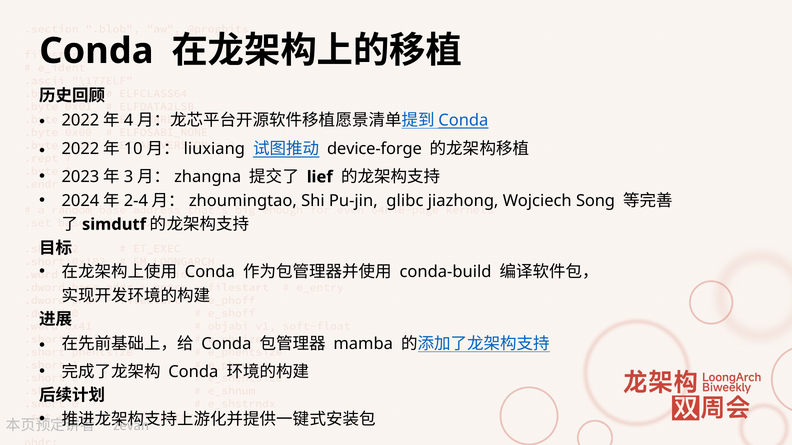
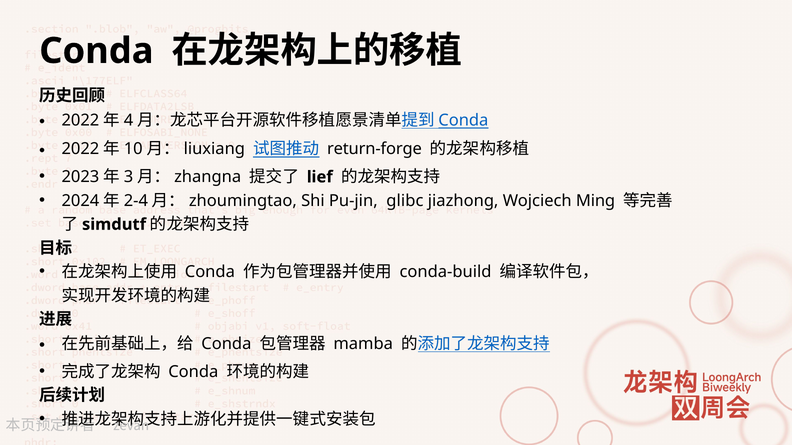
device-forge: device-forge -> return-forge
Song: Song -> Ming
